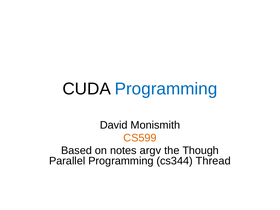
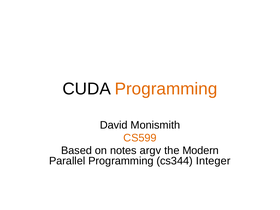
Programming at (166, 89) colour: blue -> orange
Though: Though -> Modern
Thread: Thread -> Integer
